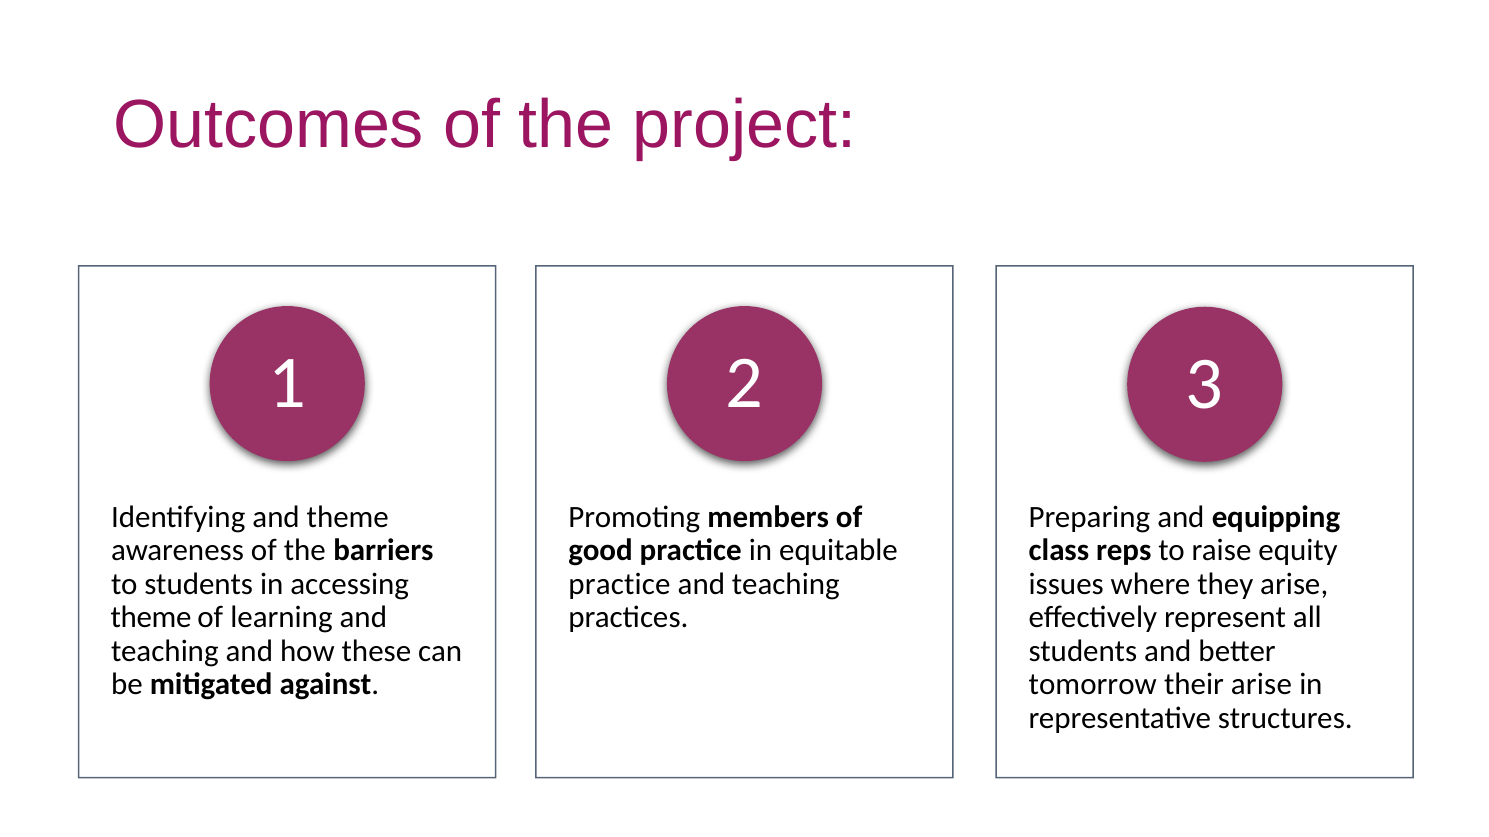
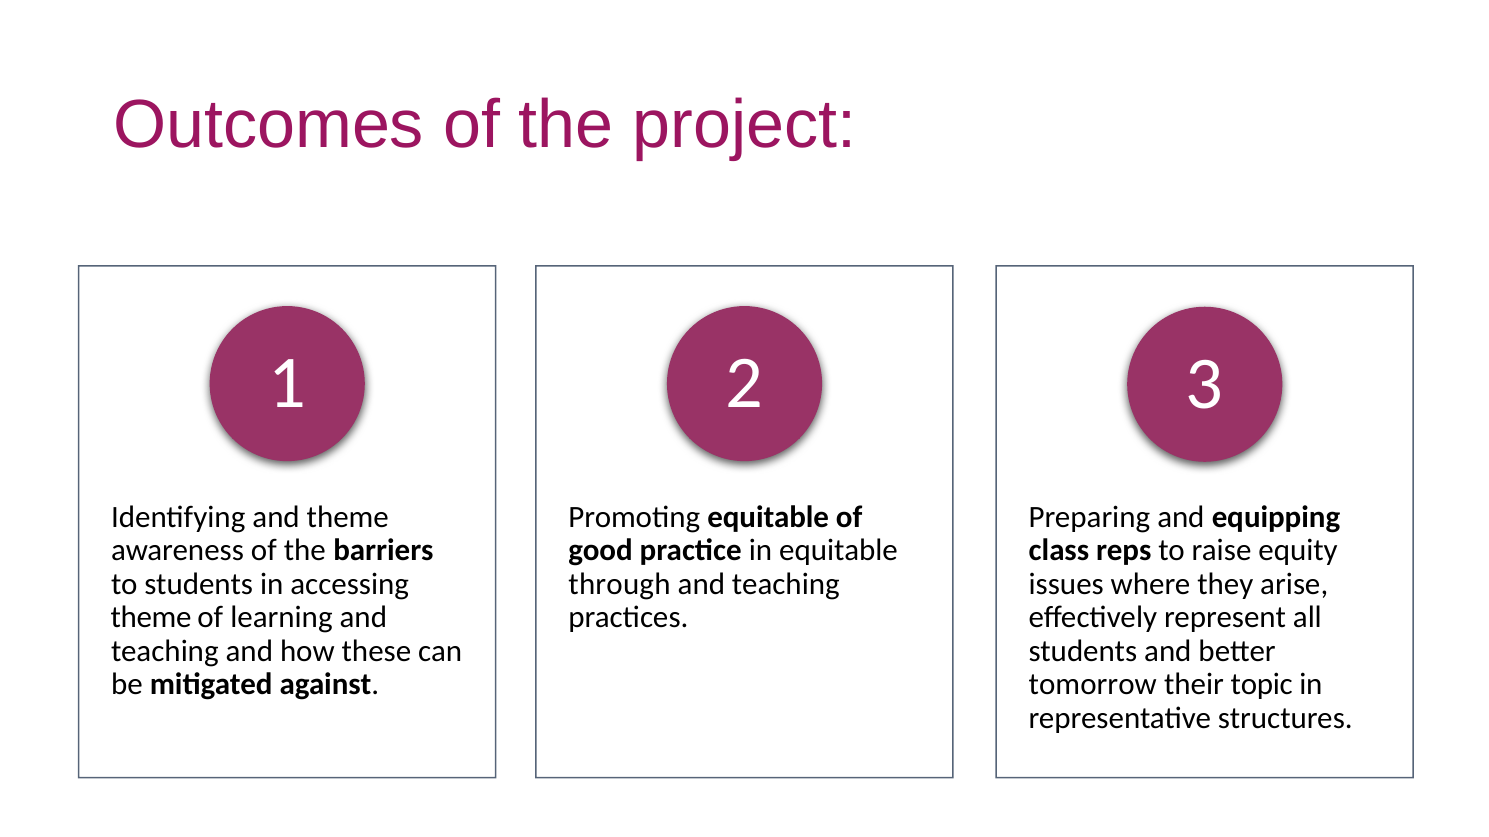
Promoting members: members -> equitable
practice at (620, 585): practice -> through
their arise: arise -> topic
